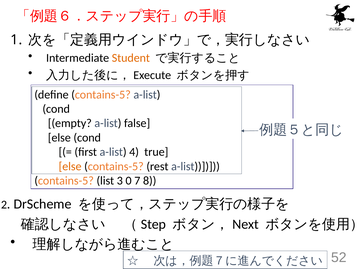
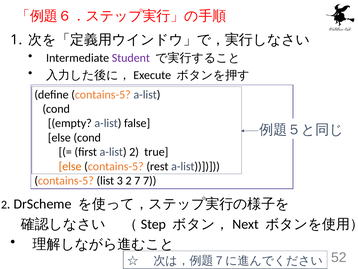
Student colour: orange -> purple
a-list 4: 4 -> 2
3 0: 0 -> 2
7 8: 8 -> 7
